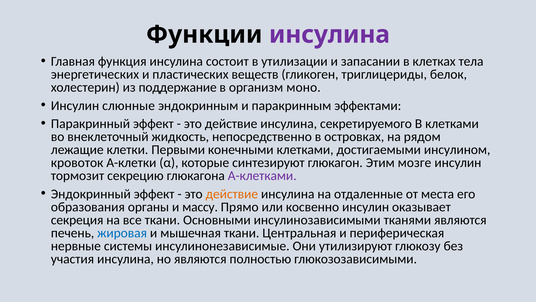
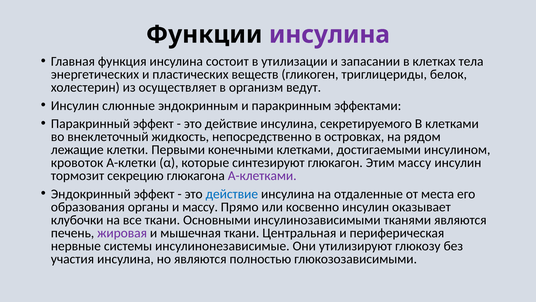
поддержание: поддержание -> осуществляет
моно: моно -> ведут
Этим мозге: мозге -> массу
действие at (232, 194) colour: orange -> blue
секреция: секреция -> клубочки
жировая colour: blue -> purple
